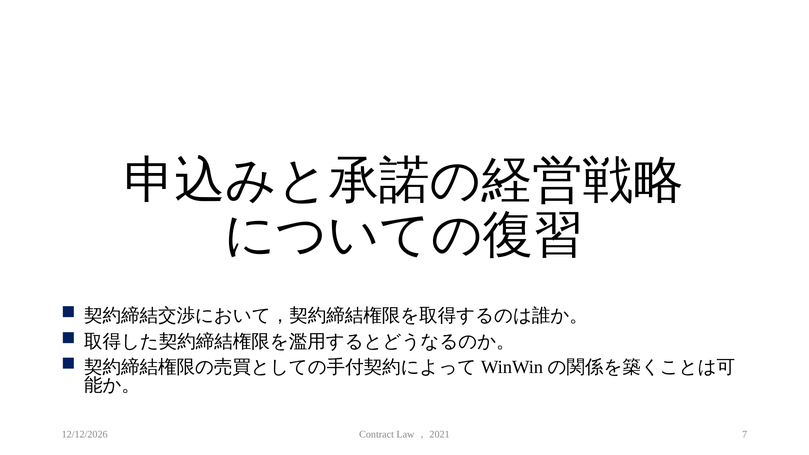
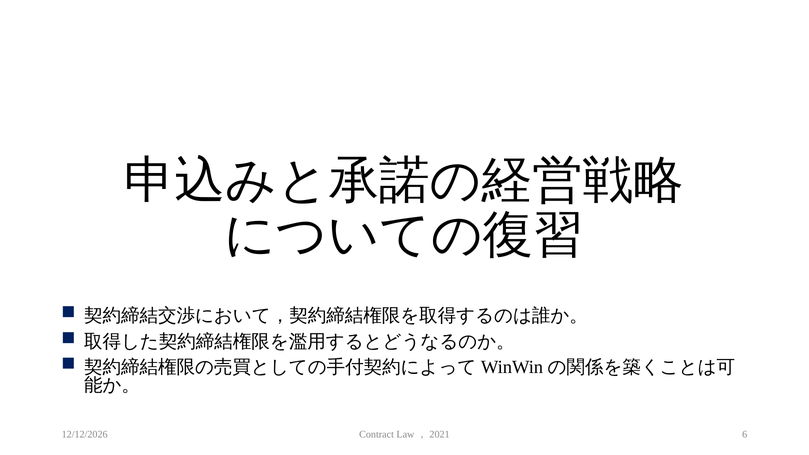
7: 7 -> 6
